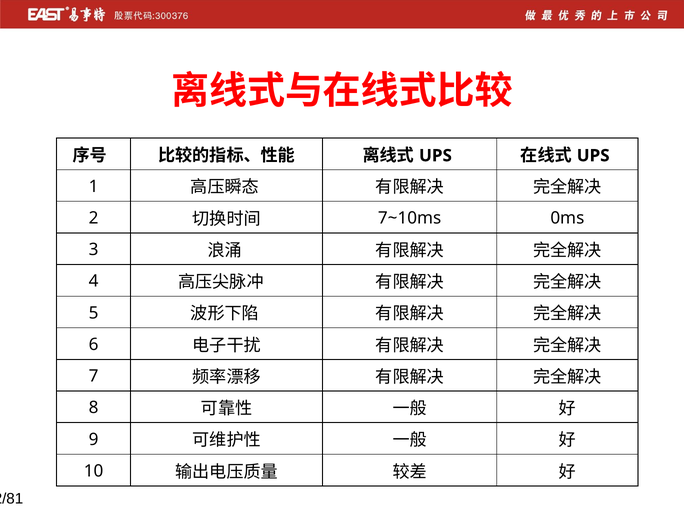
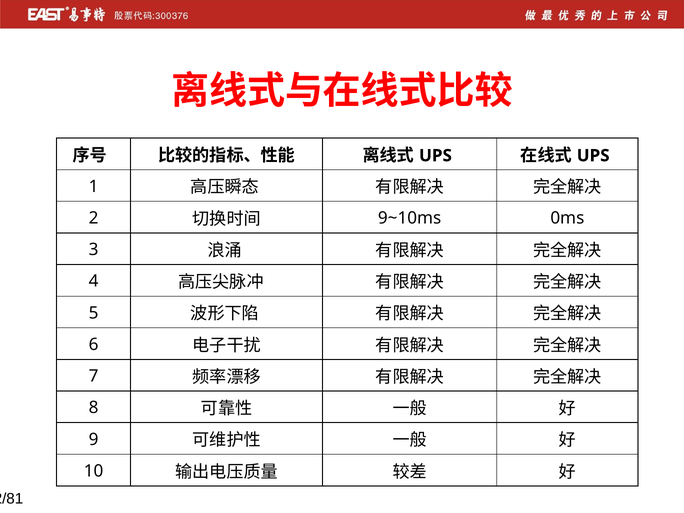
7~10ms: 7~10ms -> 9~10ms
